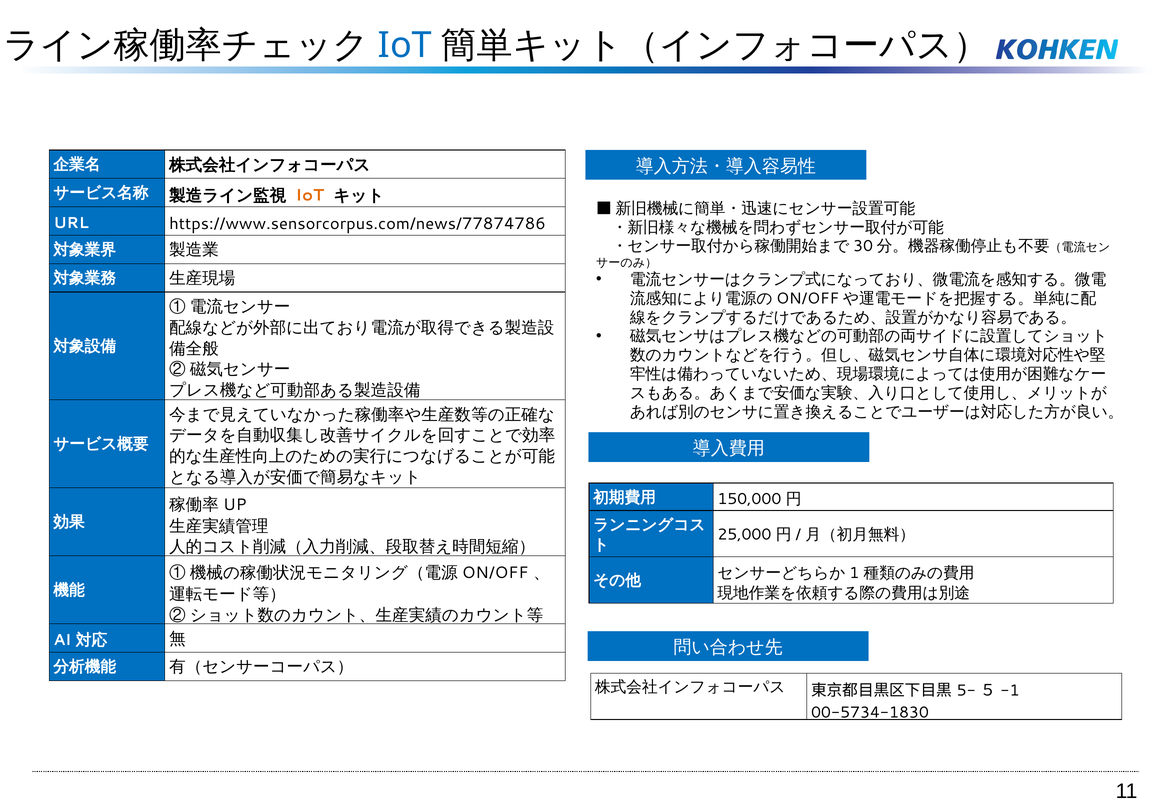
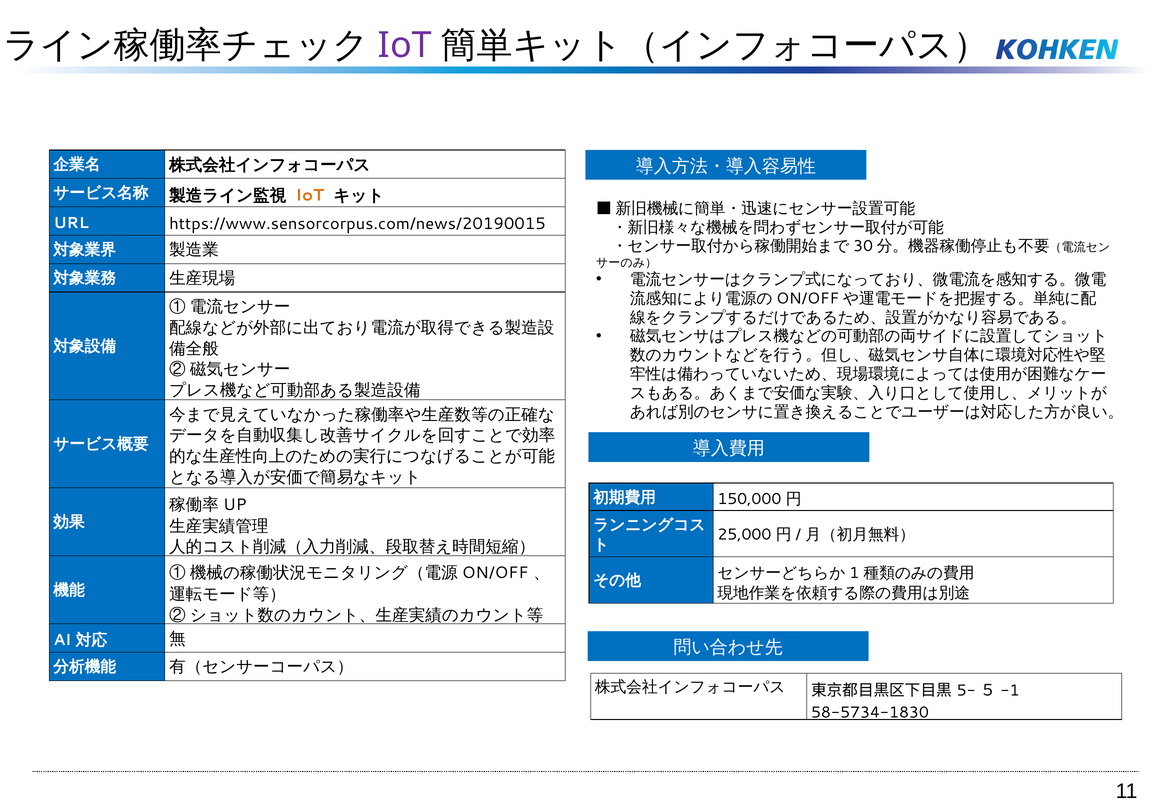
IoT at (405, 46) colour: blue -> purple
https://www.sensorcorpus.com/news/77874786: https://www.sensorcorpus.com/news/77874786 -> https://www.sensorcorpus.com/news/20190015
00-5734-1830: 00-5734-1830 -> 58-5734-1830
